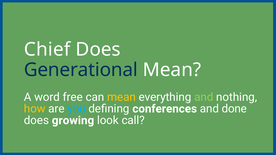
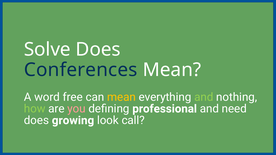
Chief: Chief -> Solve
Generational: Generational -> Conferences
how colour: yellow -> light green
you colour: light blue -> pink
conferences: conferences -> professional
done: done -> need
